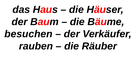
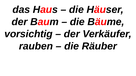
besuchen: besuchen -> vorsichtig
